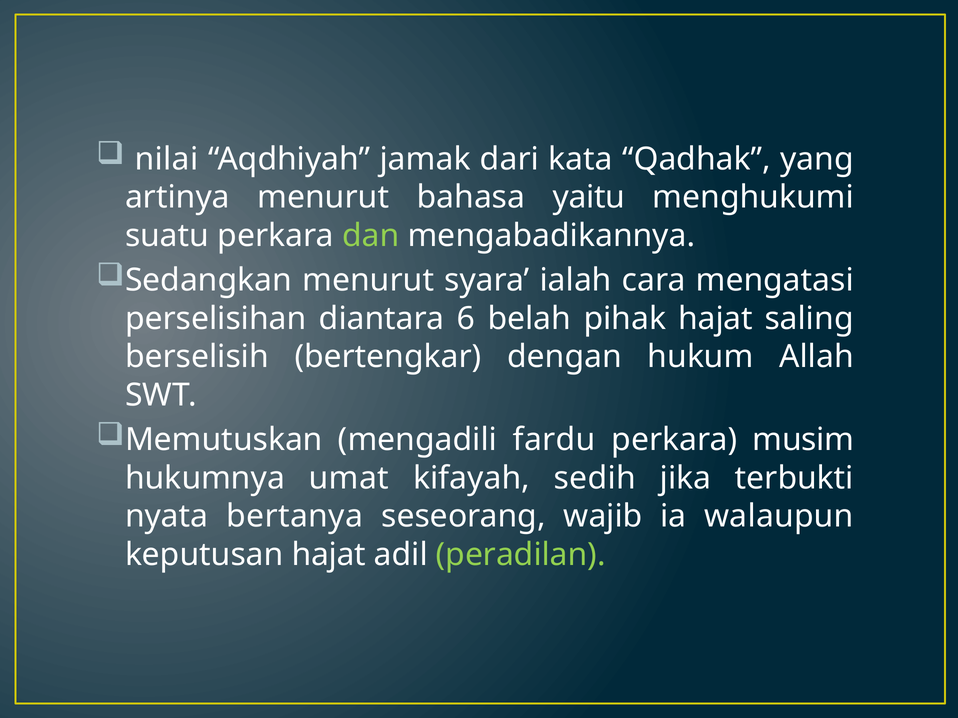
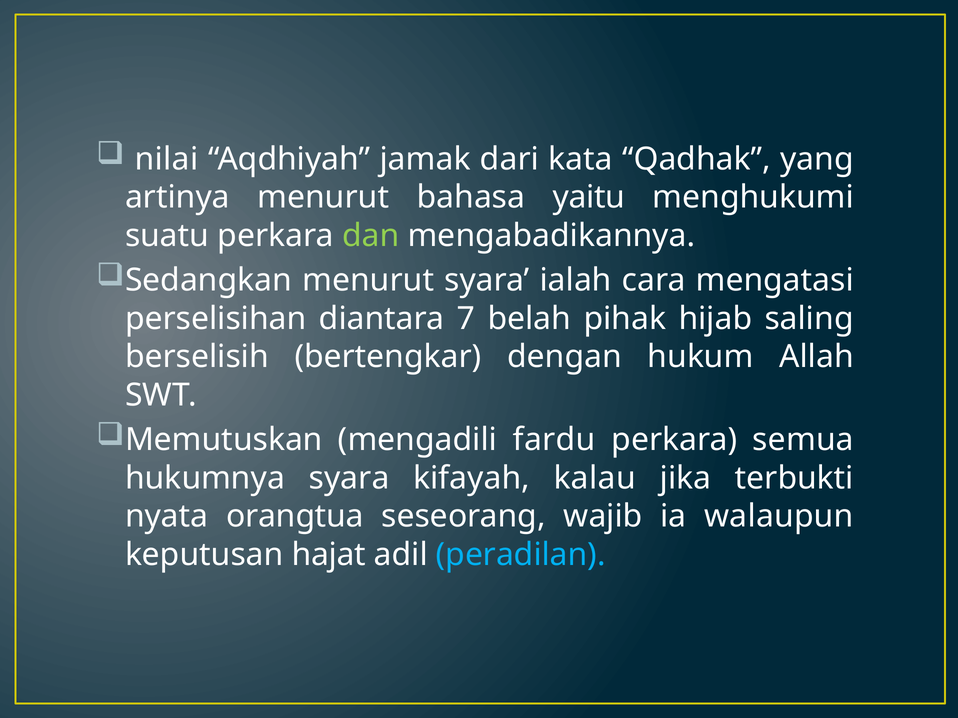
6: 6 -> 7
pihak hajat: hajat -> hijab
musim: musim -> semua
hukumnya umat: umat -> syara
sedih: sedih -> kalau
bertanya: bertanya -> orangtua
peradilan colour: light green -> light blue
